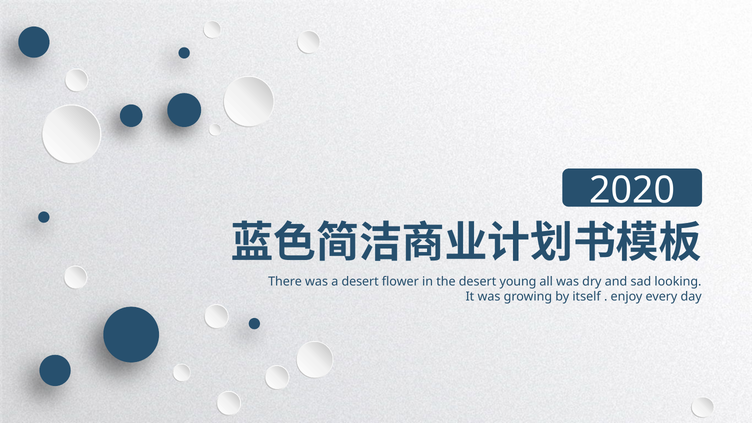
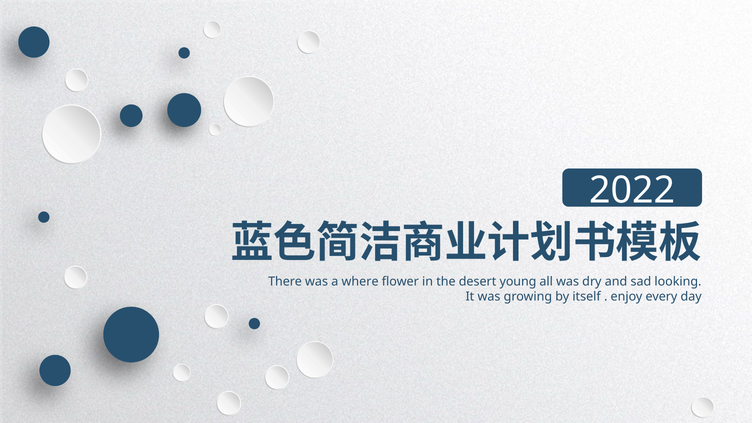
2020: 2020 -> 2022
a desert: desert -> where
